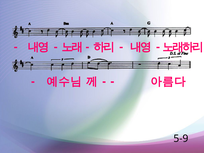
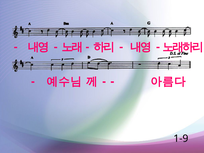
5-9: 5-9 -> 1-9
